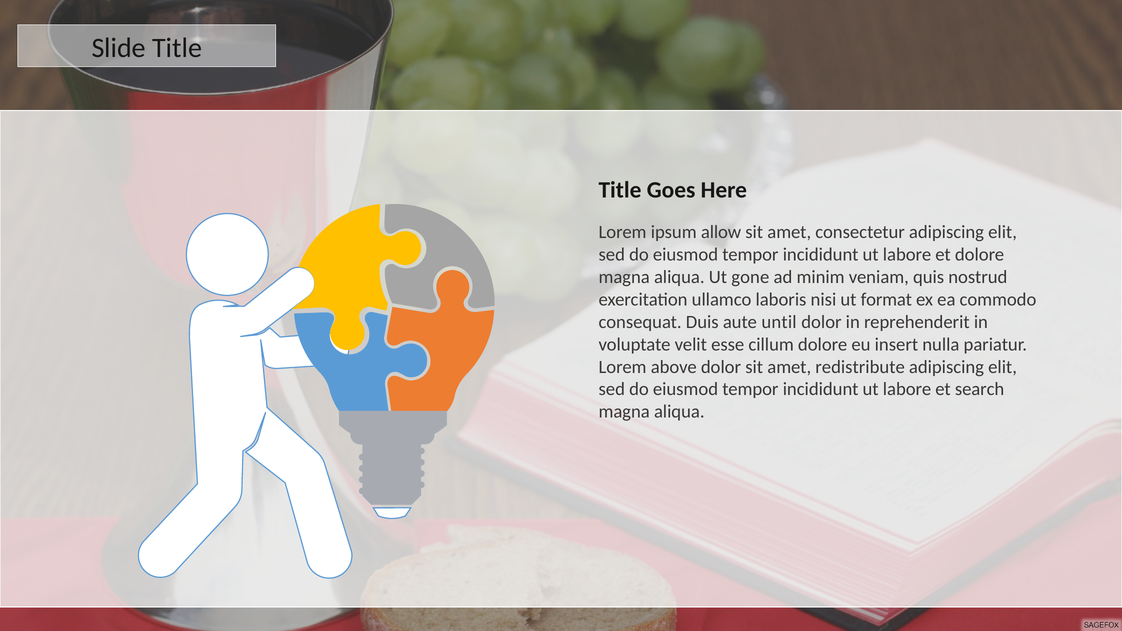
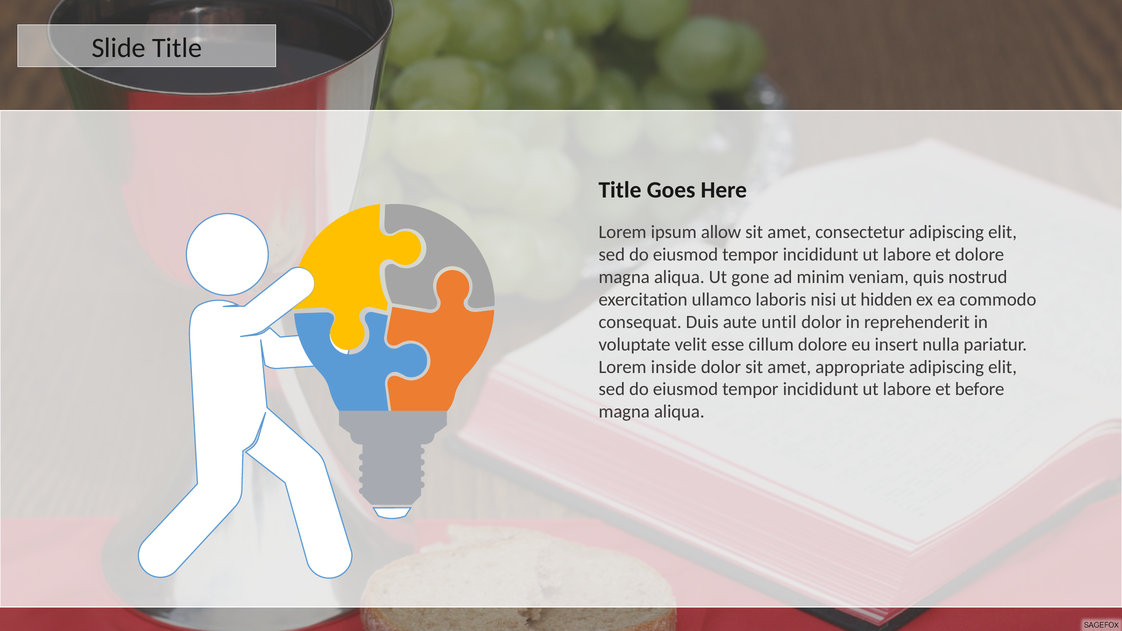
format: format -> hidden
above: above -> inside
redistribute: redistribute -> appropriate
search: search -> before
